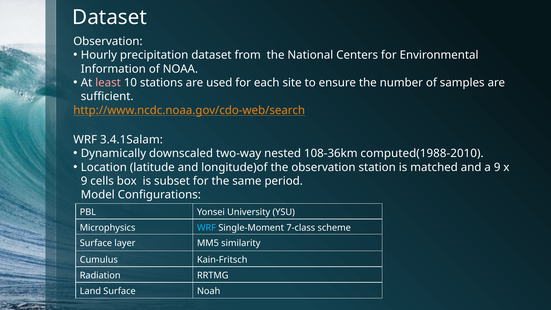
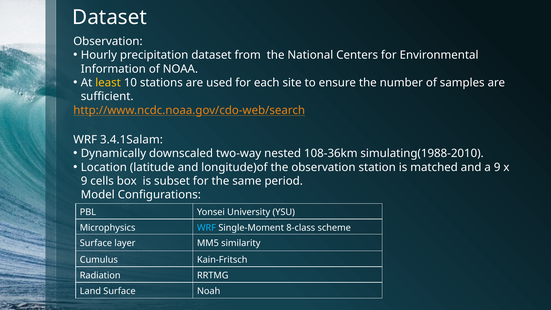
least colour: pink -> yellow
computed(1988-2010: computed(1988-2010 -> simulating(1988-2010
7-class: 7-class -> 8-class
